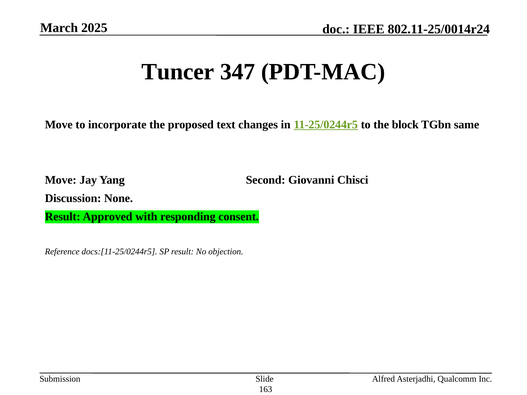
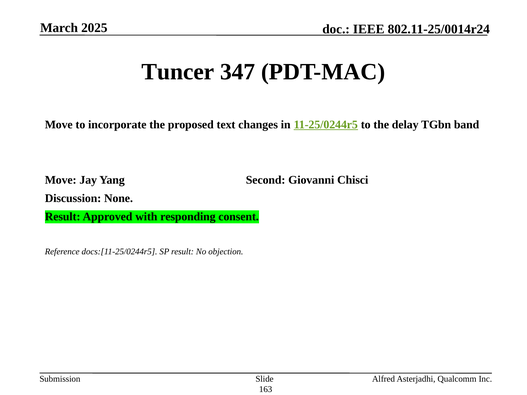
block: block -> delay
same: same -> band
